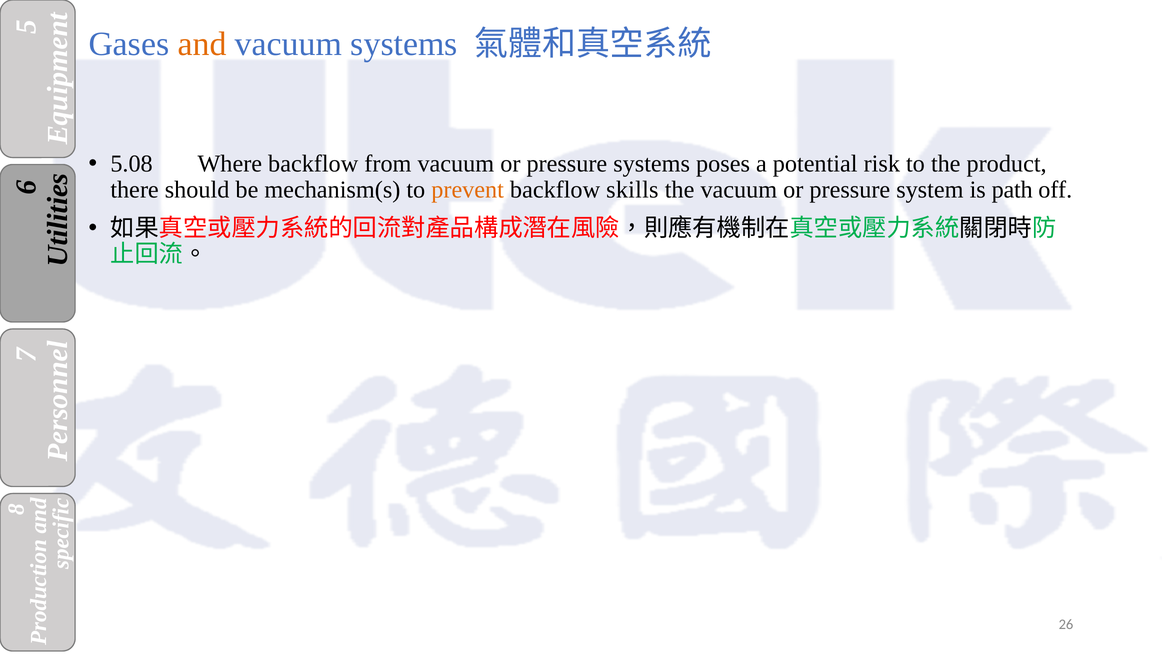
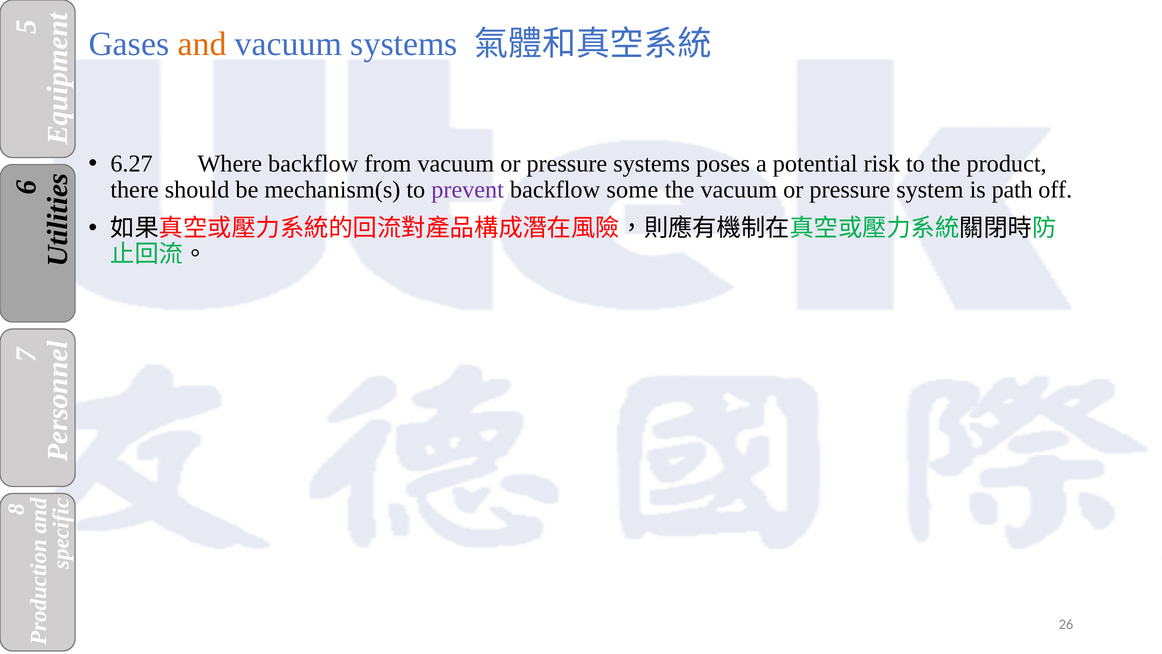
5.08: 5.08 -> 6.27
prevent colour: orange -> purple
skills: skills -> some
